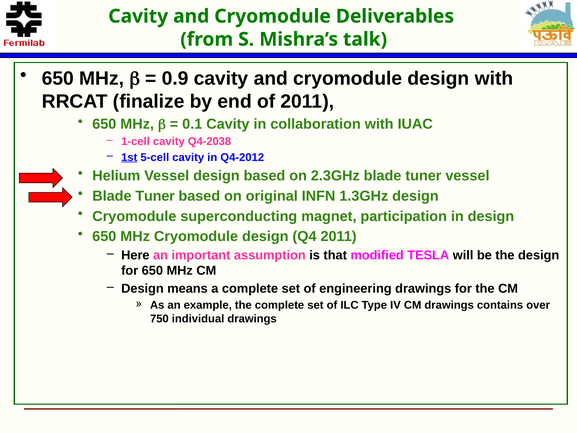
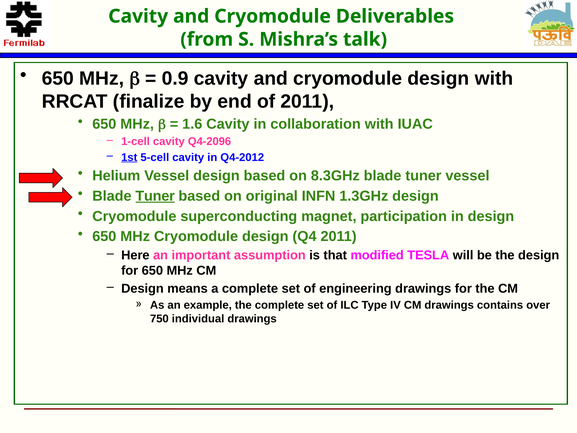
0.1: 0.1 -> 1.6
Q4-2038: Q4-2038 -> Q4-2096
2.3GHz: 2.3GHz -> 8.3GHz
Tuner at (155, 196) underline: none -> present
